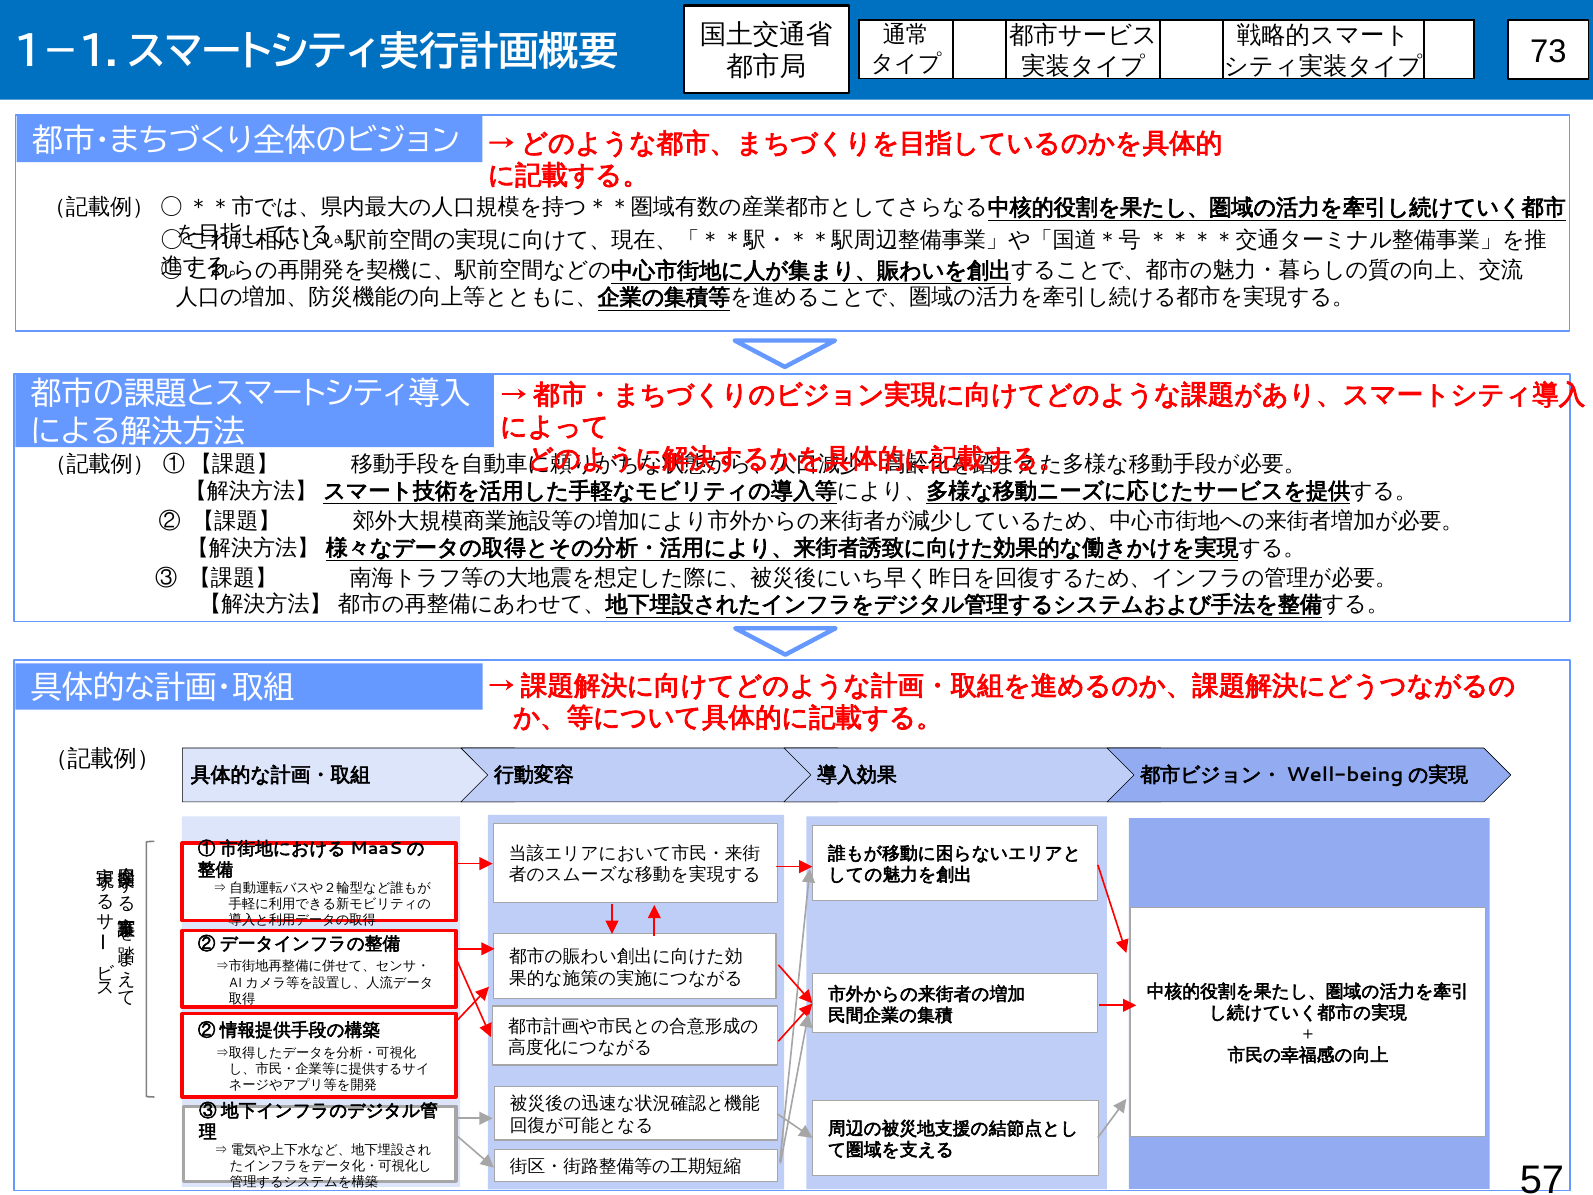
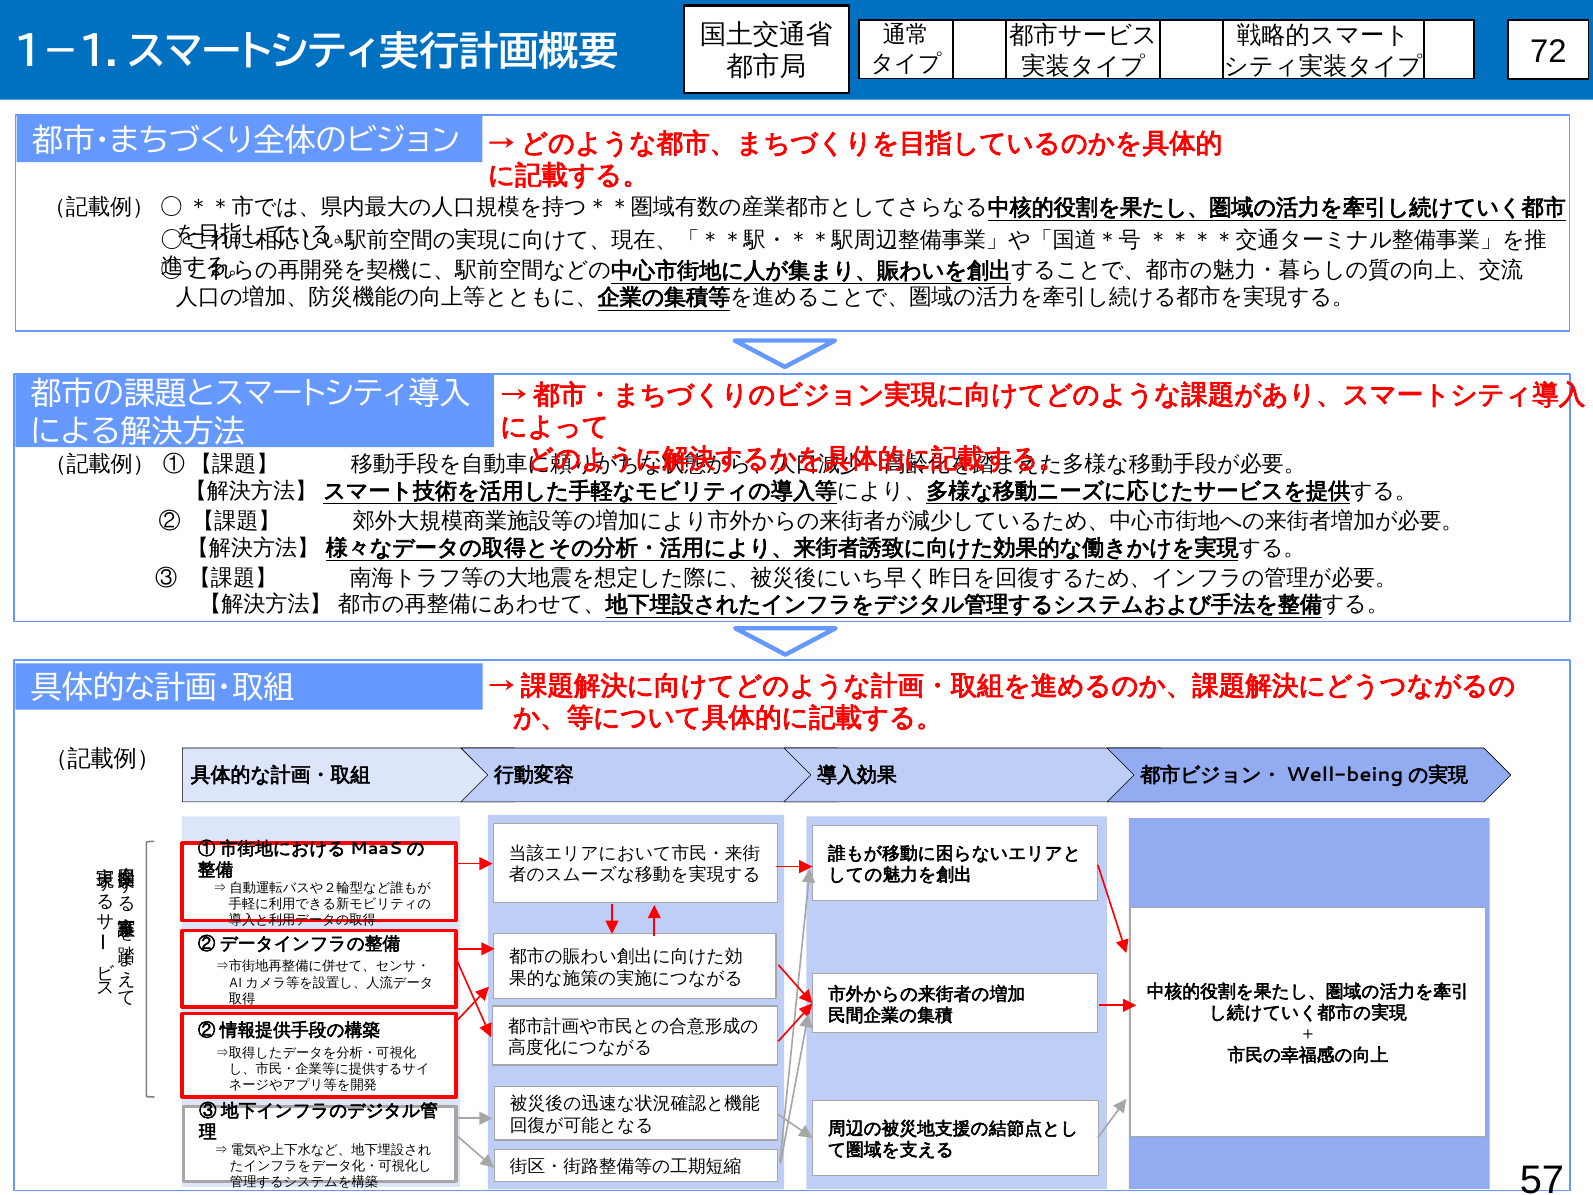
73: 73 -> 72
